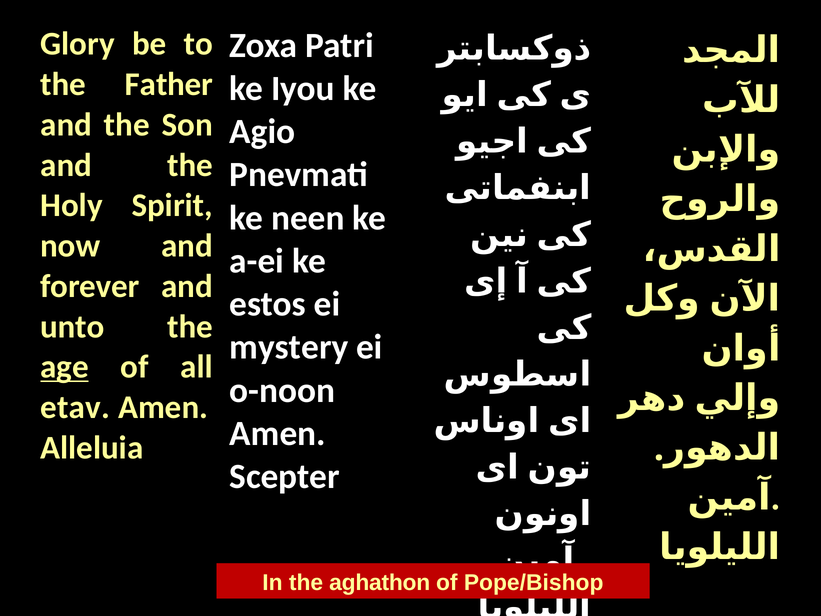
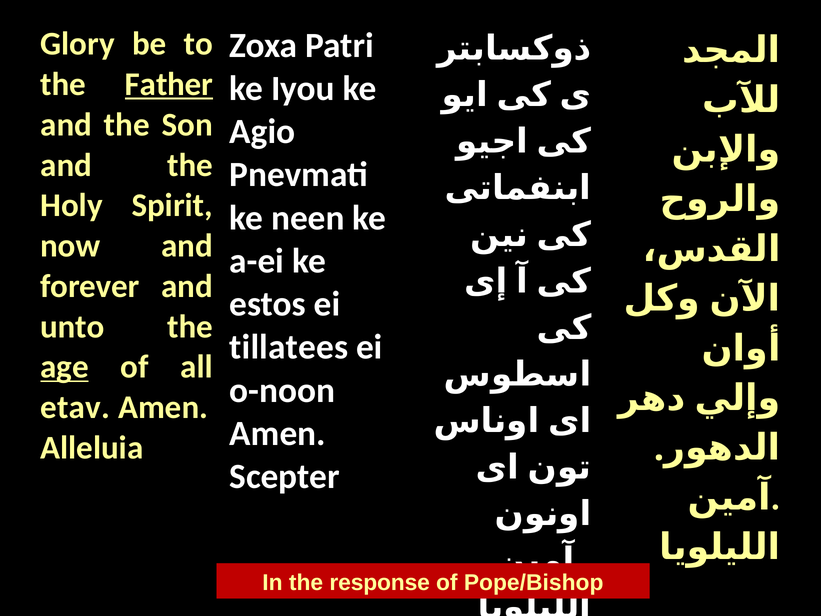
Father underline: none -> present
mystery: mystery -> tillatees
aghathon: aghathon -> response
